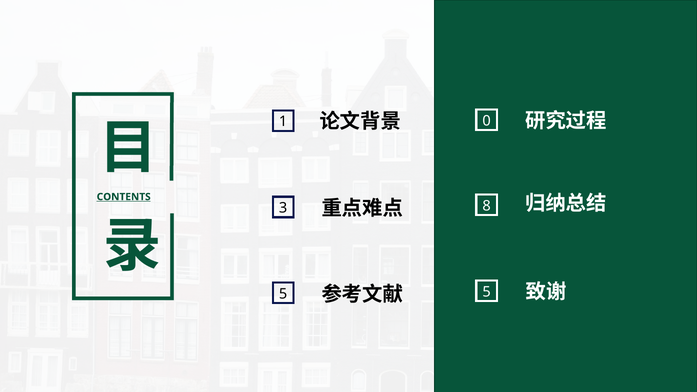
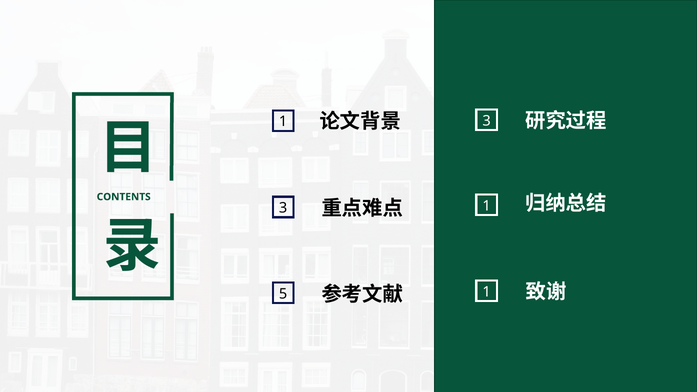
1 0: 0 -> 3
CONTENTS underline: present -> none
3 8: 8 -> 1
5 5: 5 -> 1
